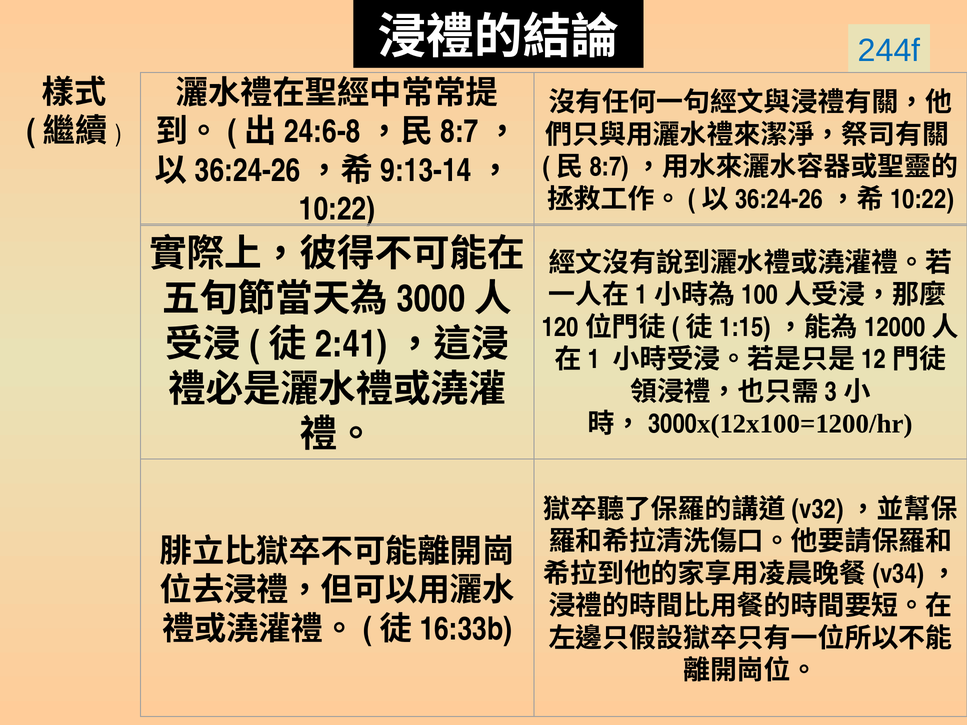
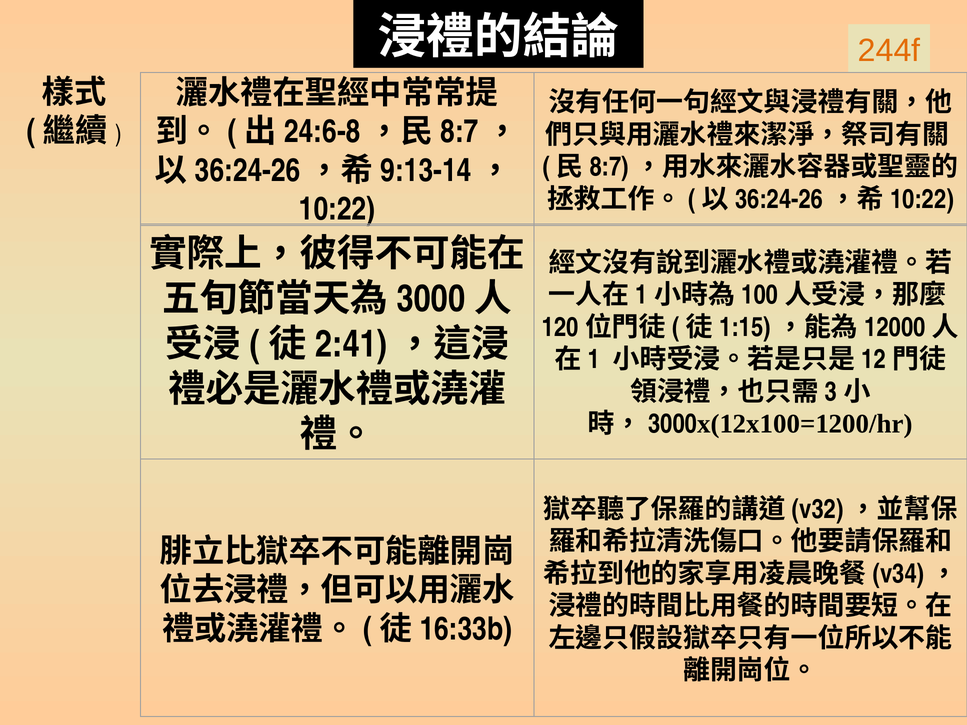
244f colour: blue -> orange
